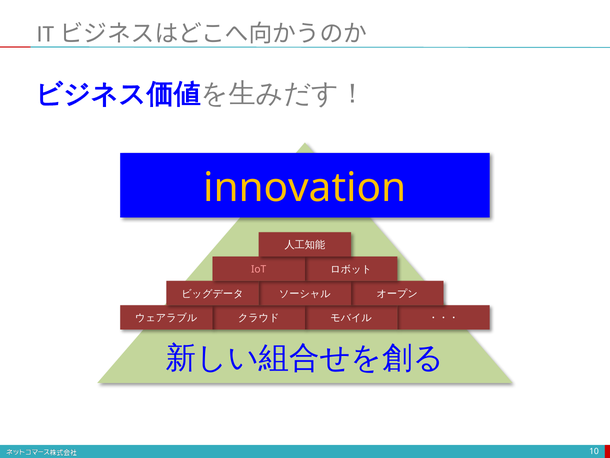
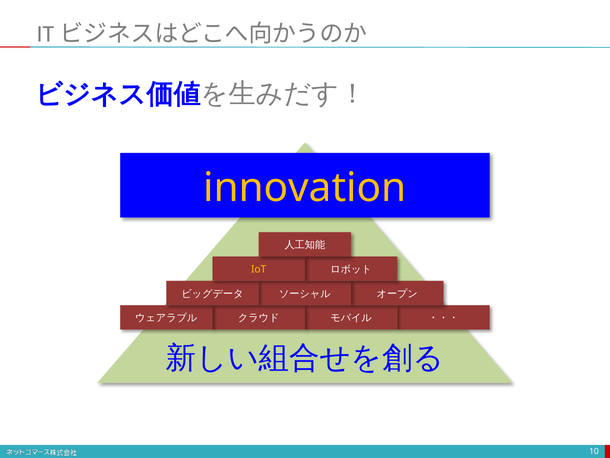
IoT colour: pink -> yellow
